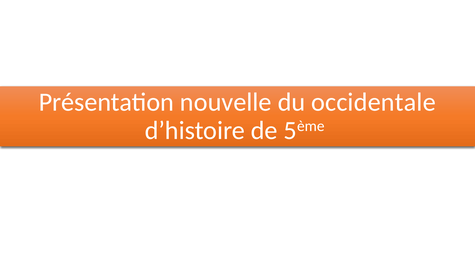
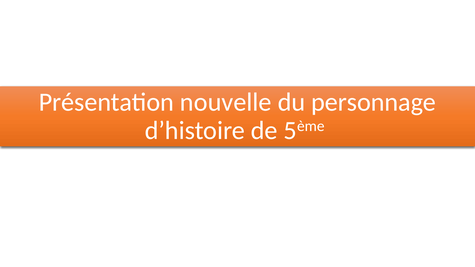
occidentale: occidentale -> personnage
